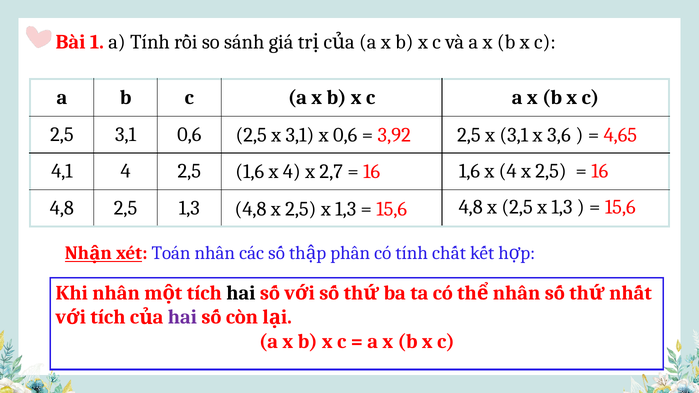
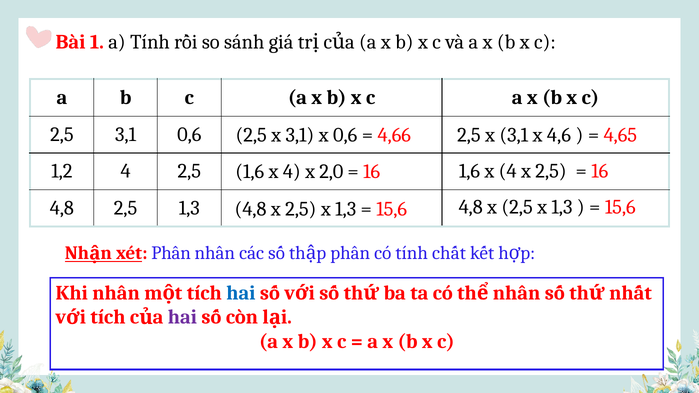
3,92: 3,92 -> 4,66
3,6: 3,6 -> 4,6
4,1: 4,1 -> 1,2
2,7: 2,7 -> 2,0
Toán at (171, 253): Toán -> Phân
hai at (241, 293) colour: black -> blue
